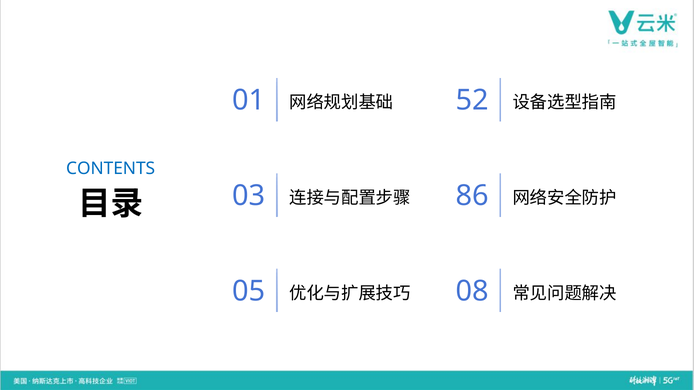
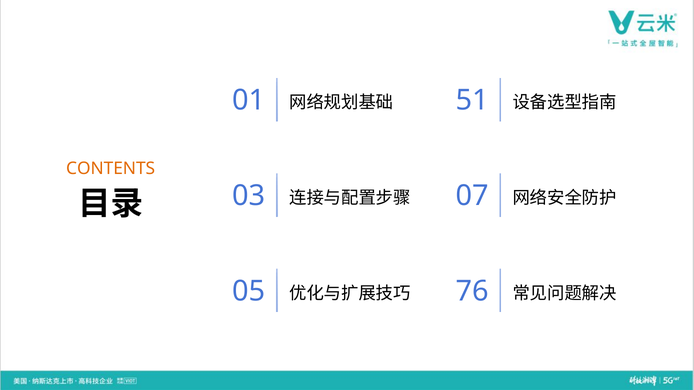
52: 52 -> 51
CONTENTS colour: blue -> orange
86: 86 -> 07
08: 08 -> 76
